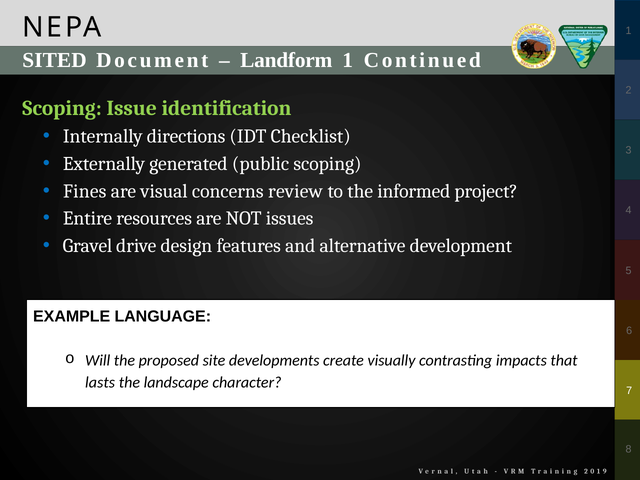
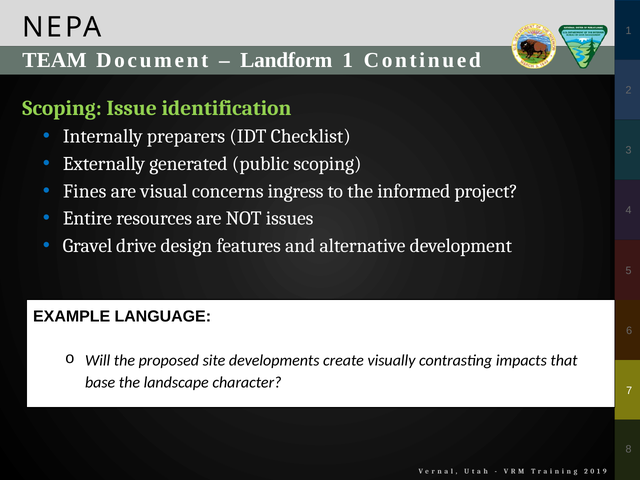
SITED: SITED -> TEAM
directions: directions -> preparers
review: review -> ingress
lasts: lasts -> base
